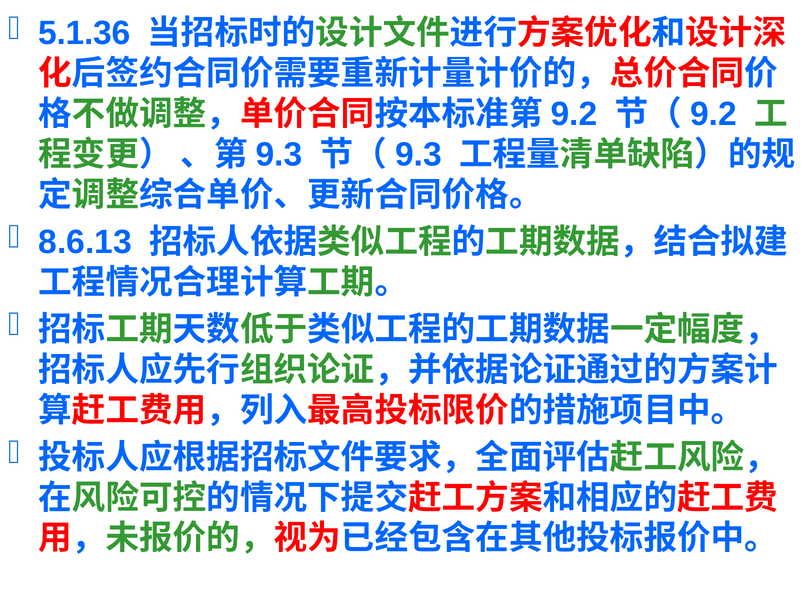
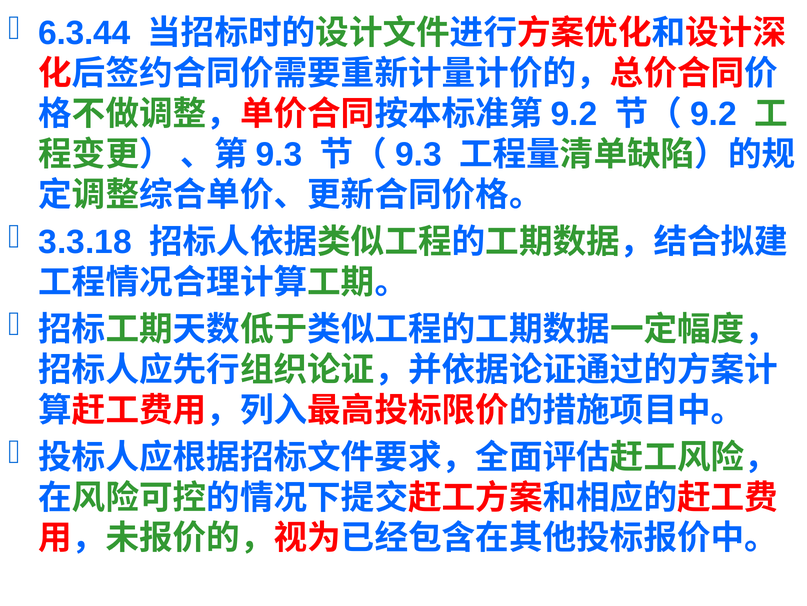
5.1.36: 5.1.36 -> 6.3.44
8.6.13: 8.6.13 -> 3.3.18
